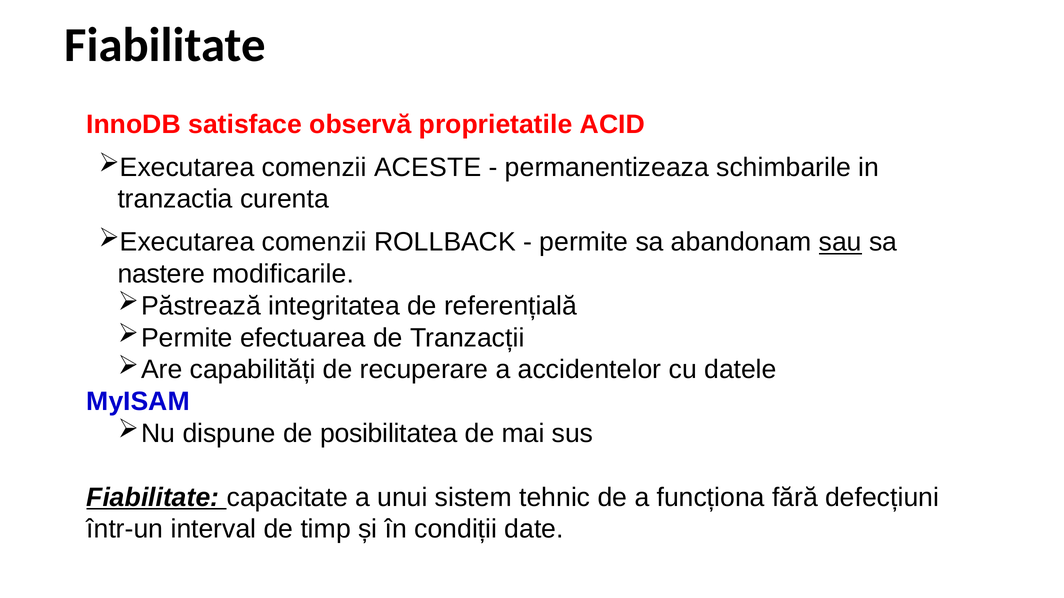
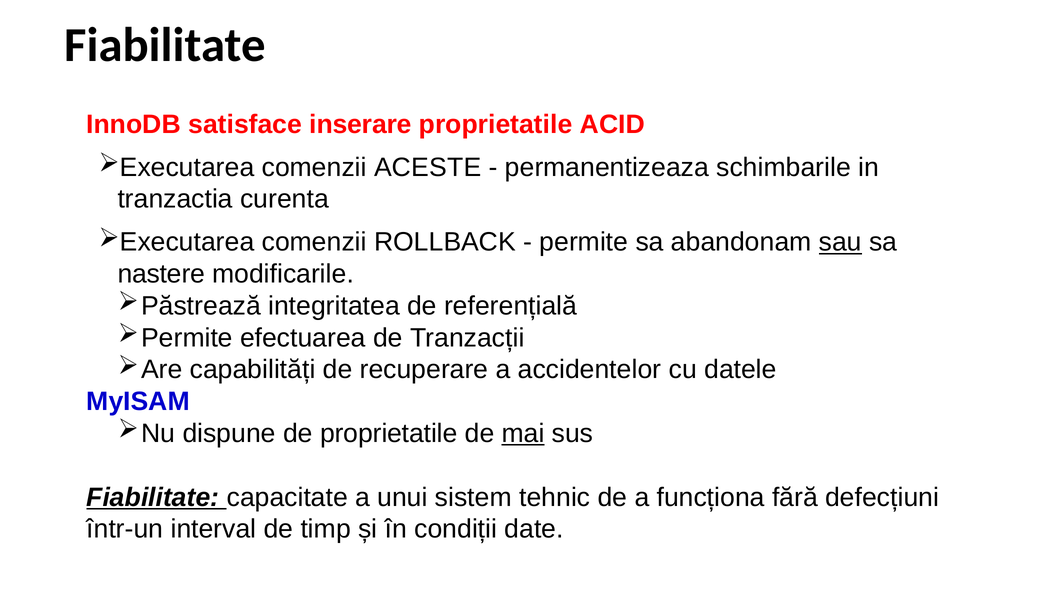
observă: observă -> inserare
de posibilitatea: posibilitatea -> proprietatile
mai underline: none -> present
